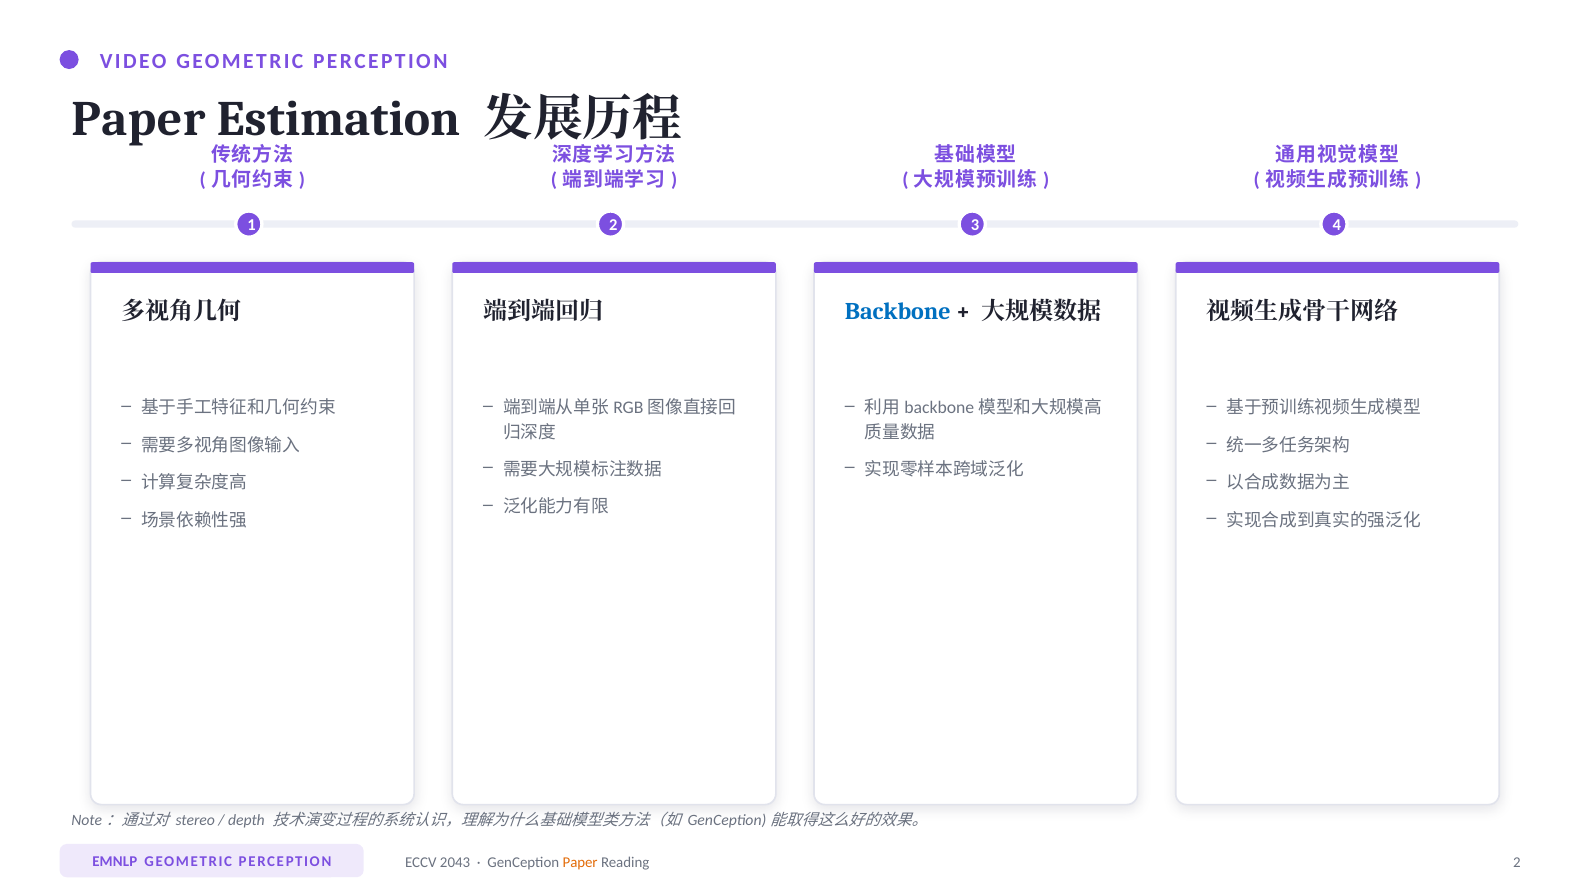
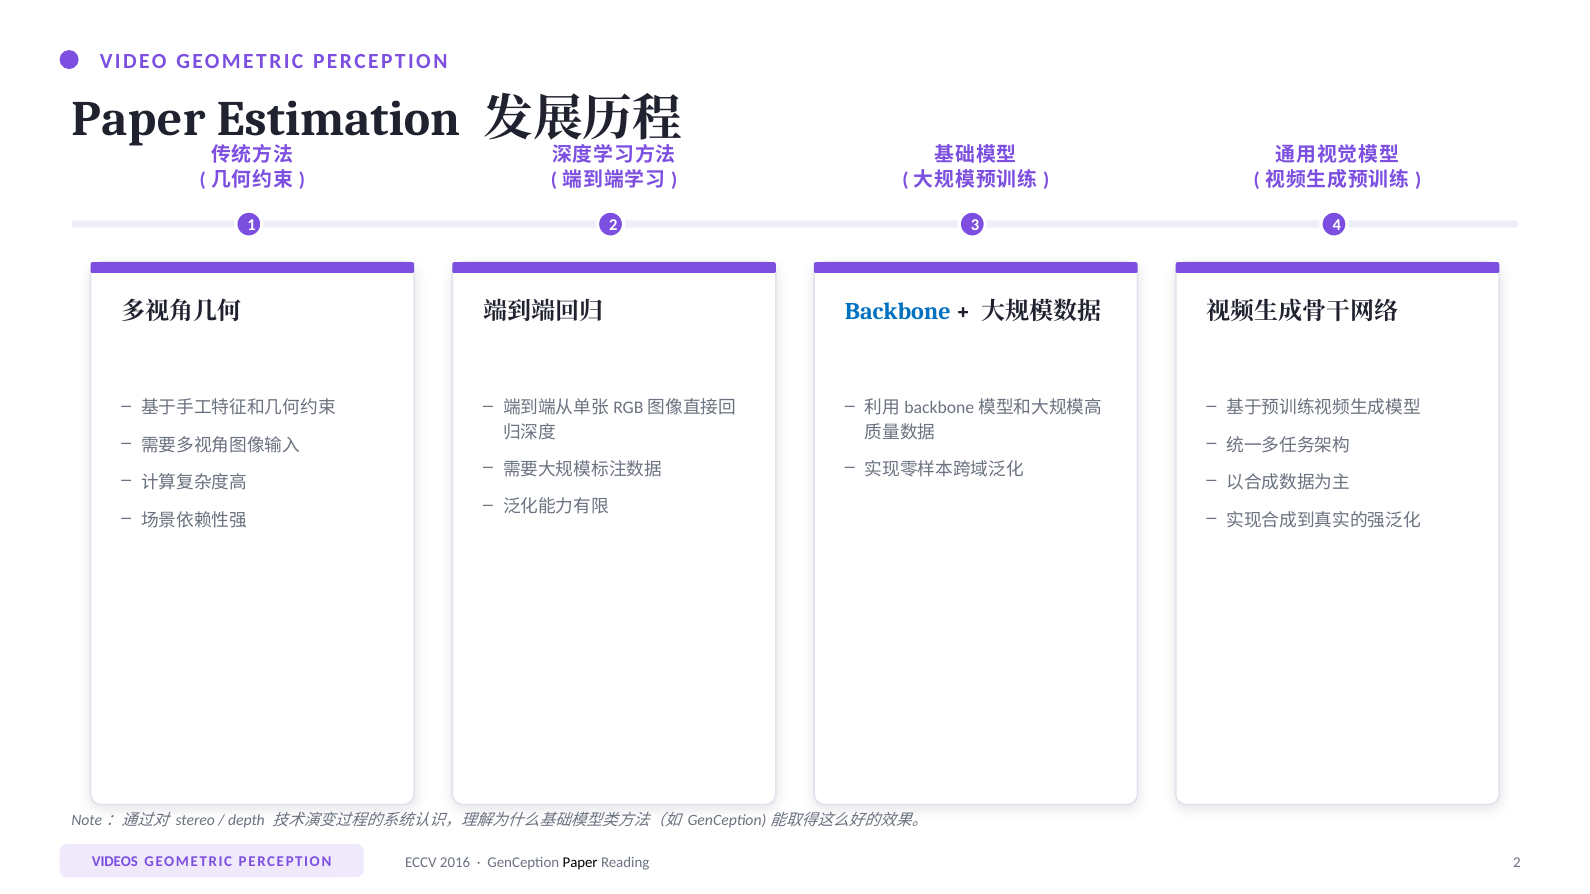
EMNLP: EMNLP -> VIDEOS
2043: 2043 -> 2016
Paper at (580, 863) colour: orange -> black
